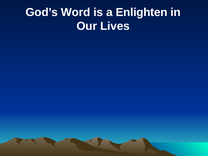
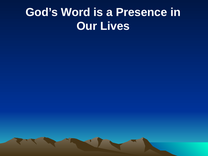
Enlighten: Enlighten -> Presence
